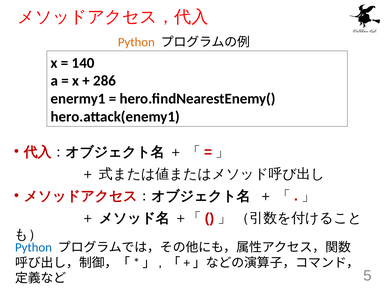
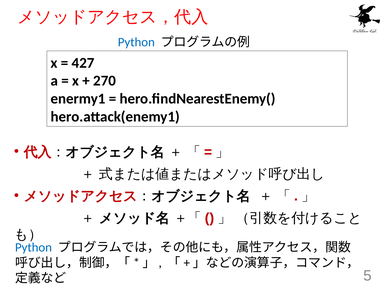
Python at (136, 42) colour: orange -> blue
140: 140 -> 427
286: 286 -> 270
